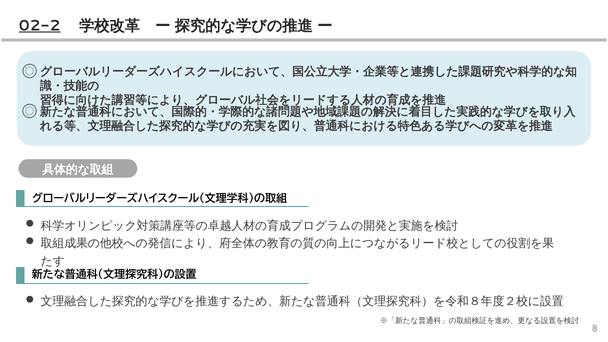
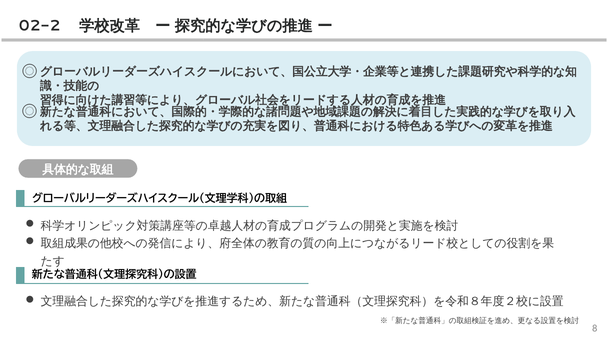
02-2 underline: present -> none
